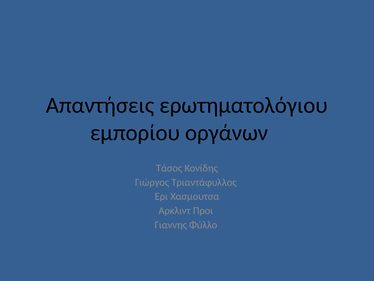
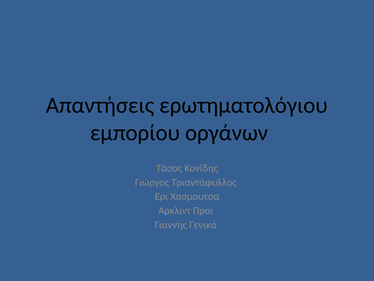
Φύλλο: Φύλλο -> Γενικά
